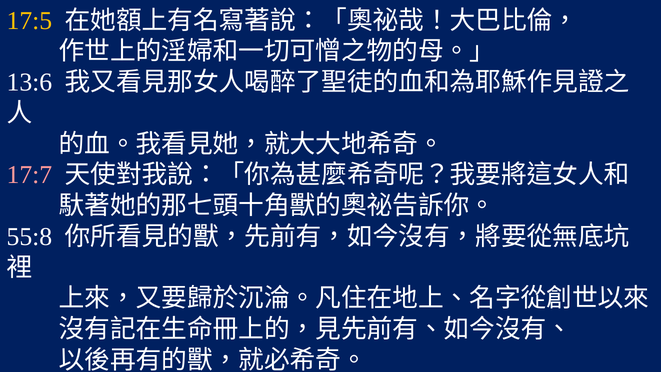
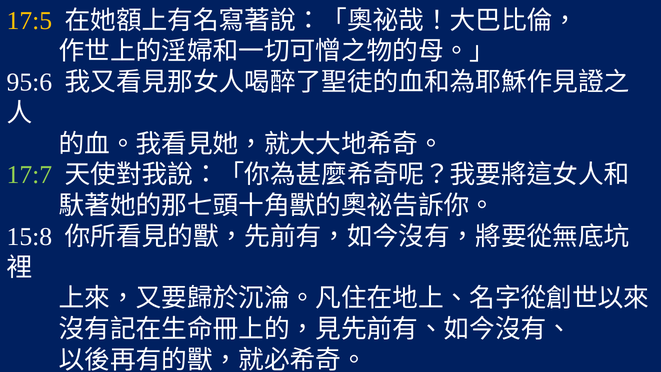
13:6: 13:6 -> 95:6
17:7 colour: pink -> light green
55:8: 55:8 -> 15:8
